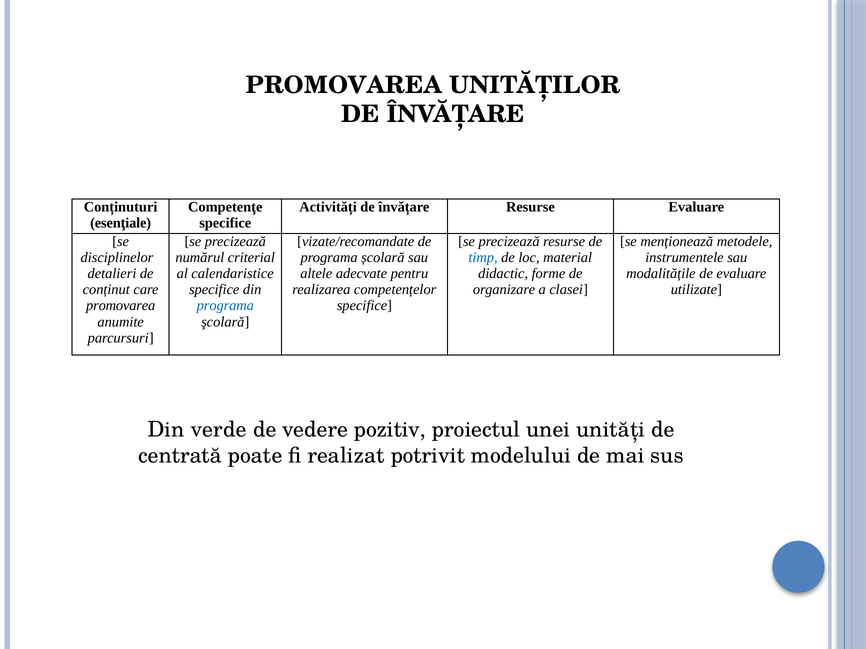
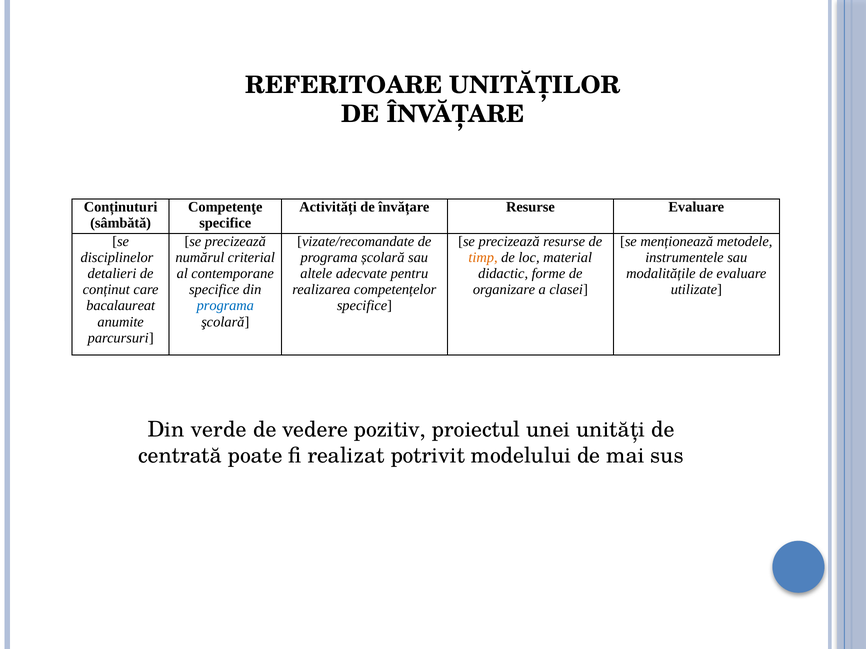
PROMOVAREA at (344, 85): PROMOVAREA -> REFERITOARE
esenţiale: esenţiale -> sâmbătă
timp colour: blue -> orange
calendaristice: calendaristice -> contemporane
promovarea at (121, 306): promovarea -> bacalaureat
